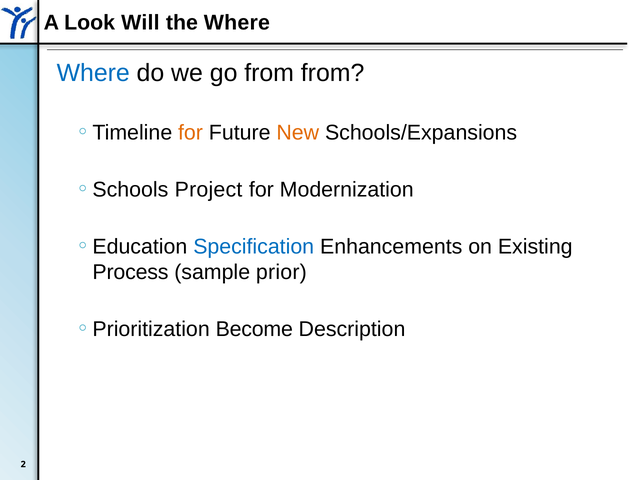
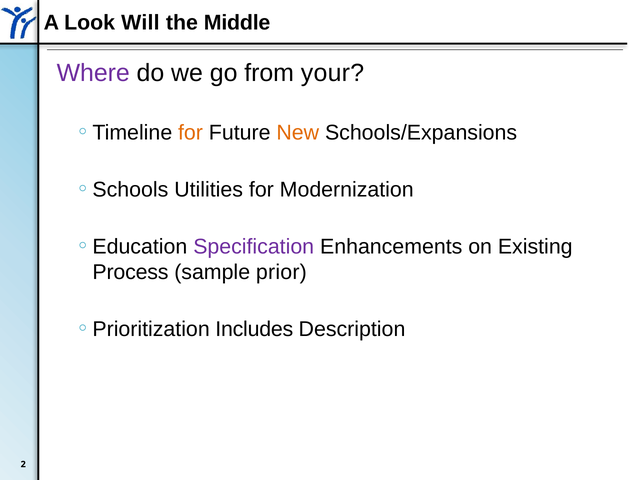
the Where: Where -> Middle
Where at (93, 73) colour: blue -> purple
from from: from -> your
Project: Project -> Utilities
Specification colour: blue -> purple
Become: Become -> Includes
